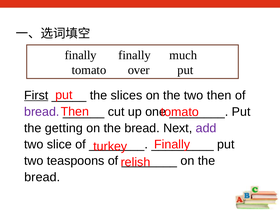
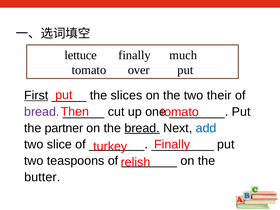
finally at (81, 55): finally -> lettuce
two then: then -> their
getting: getting -> partner
bread at (142, 128) underline: none -> present
add colour: purple -> blue
bread at (42, 177): bread -> butter
